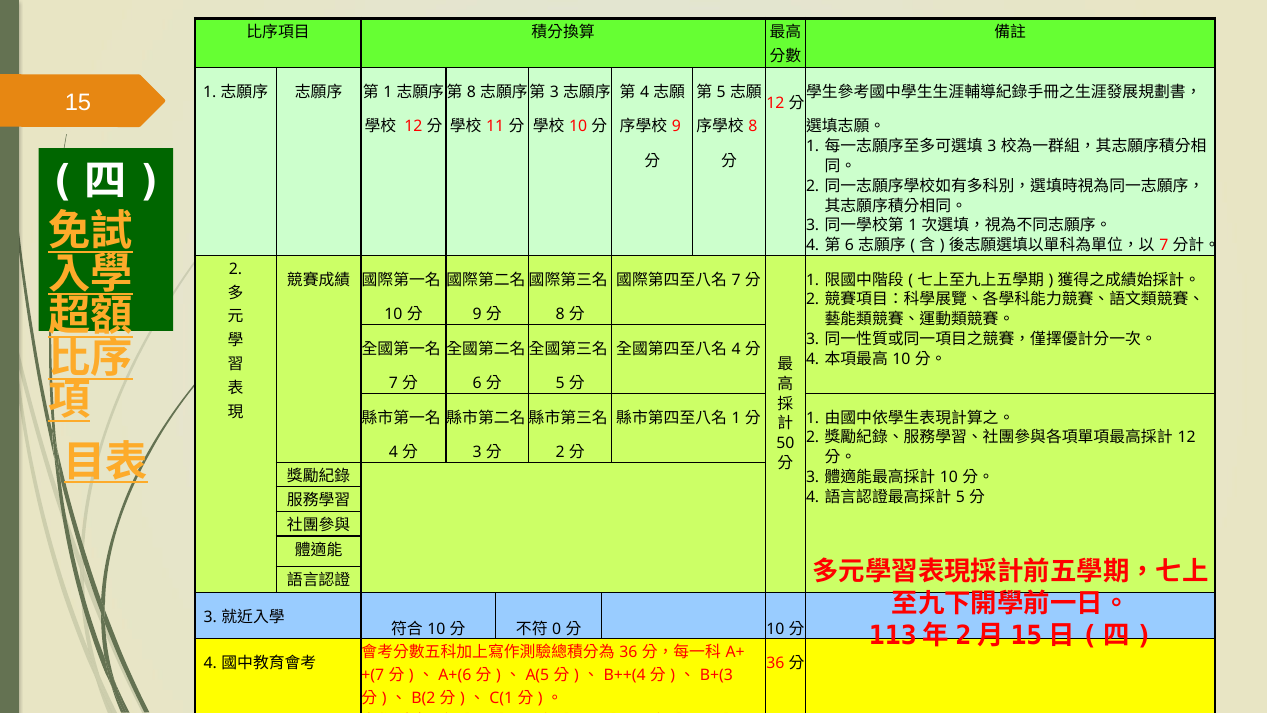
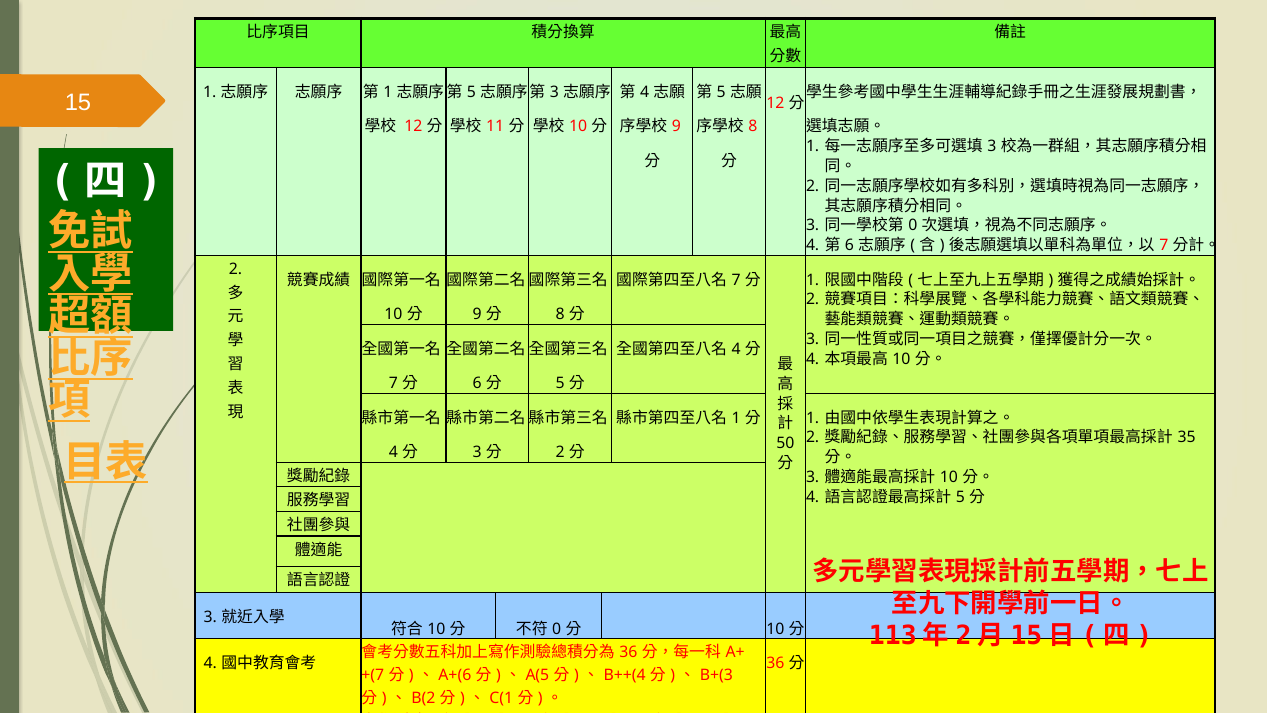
8 at (471, 92): 8 -> 5
1 at (913, 225): 1 -> 0
12 at (1187, 437): 12 -> 35
